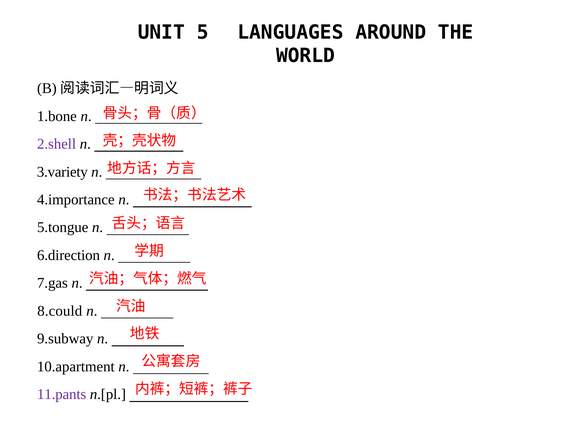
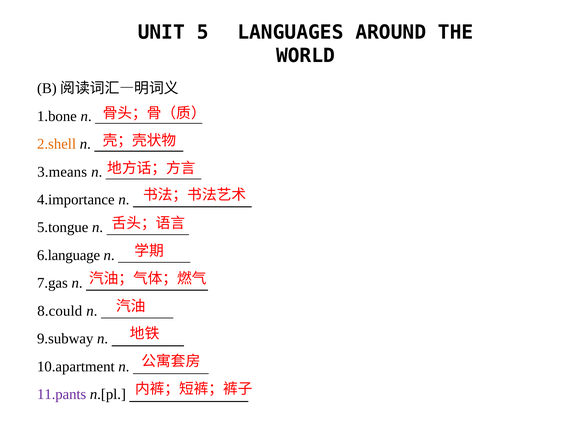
2.shell colour: purple -> orange
3.variety: 3.variety -> 3.means
6.direction: 6.direction -> 6.language
